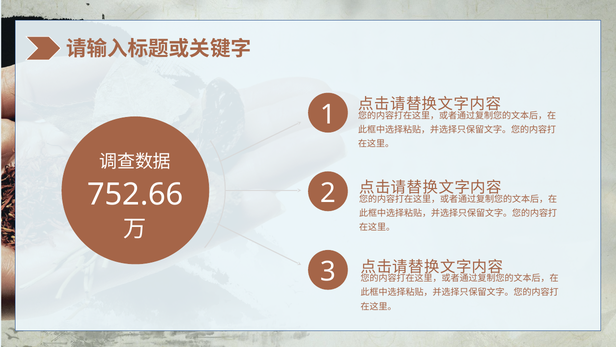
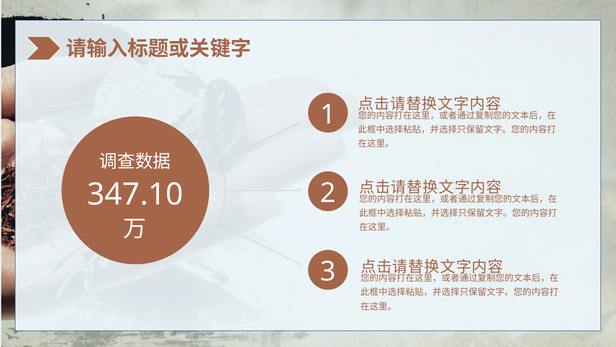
752.66: 752.66 -> 347.10
